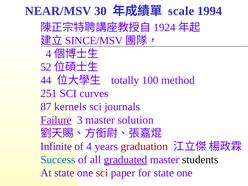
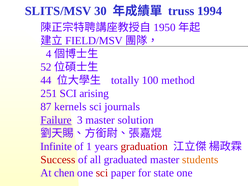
NEAR/MSV: NEAR/MSV -> SLITS/MSV
scale: scale -> truss
1924: 1924 -> 1950
SINCE/MSV: SINCE/MSV -> FIELD/MSV
curves: curves -> arising
of 4: 4 -> 1
Success colour: blue -> red
graduated underline: present -> none
students colour: black -> orange
At state: state -> chen
